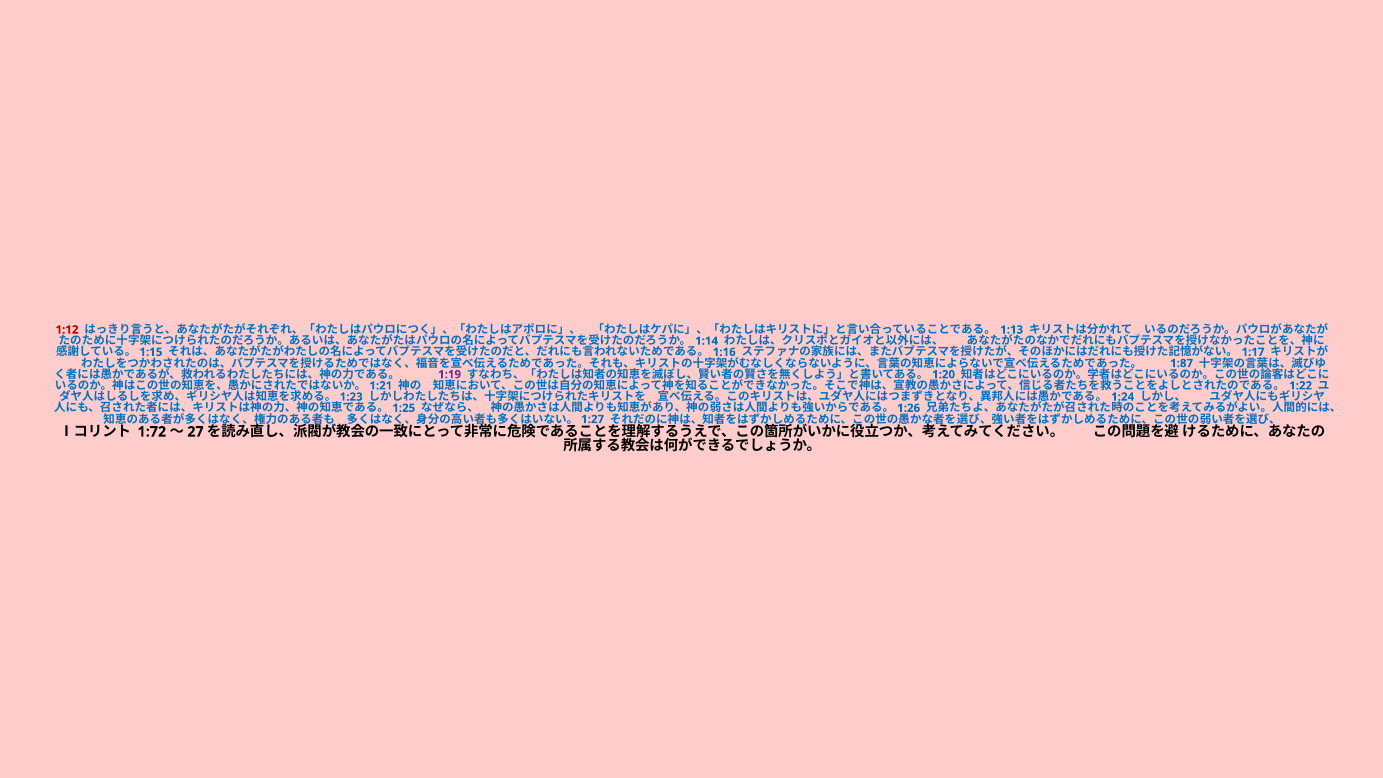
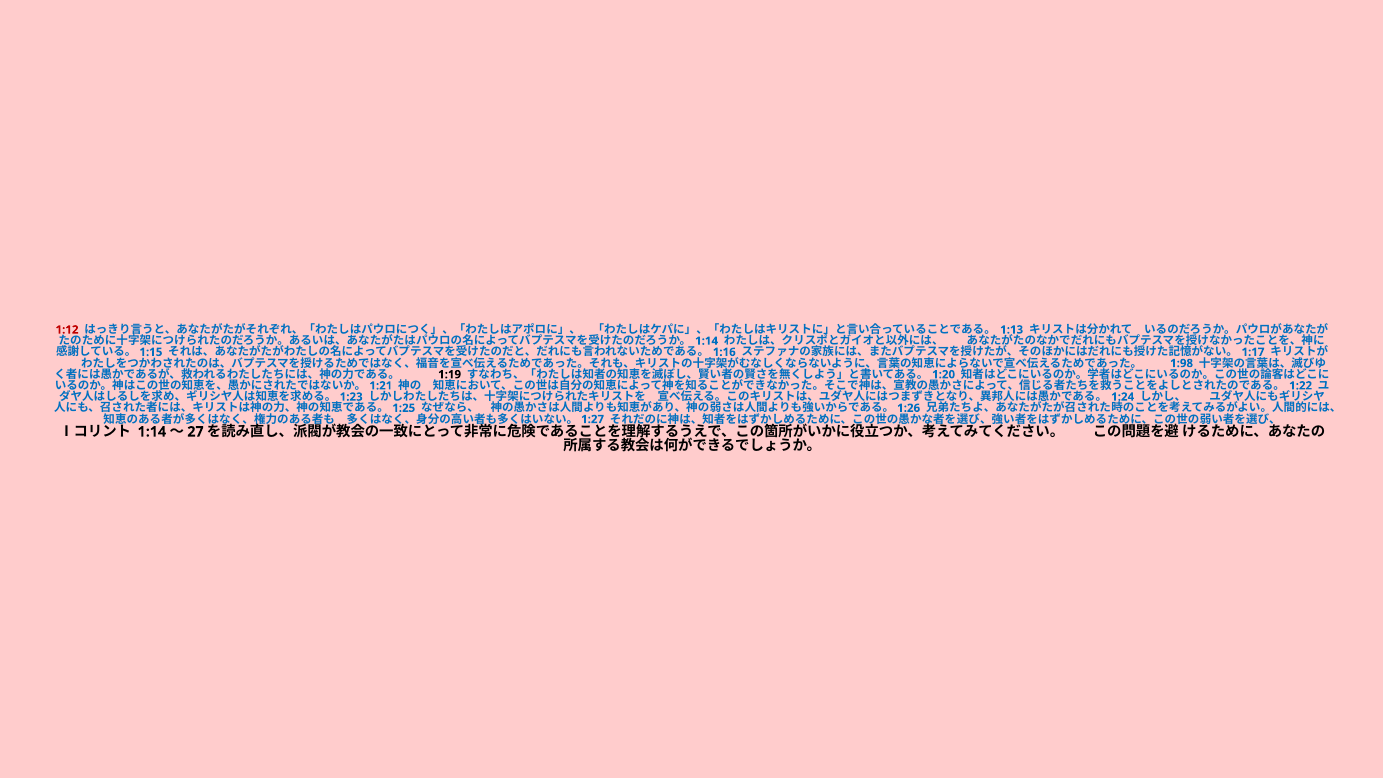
1:87: 1:87 -> 1:98
1:19 colour: purple -> black
1:72 at (152, 432): 1:72 -> 1:14
